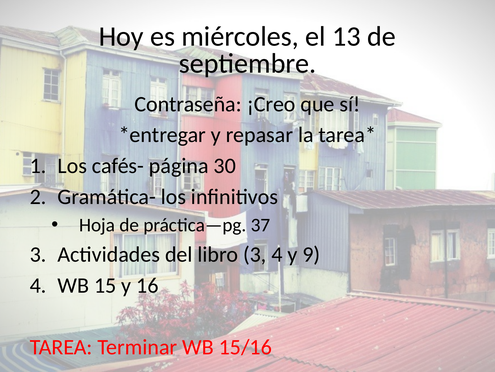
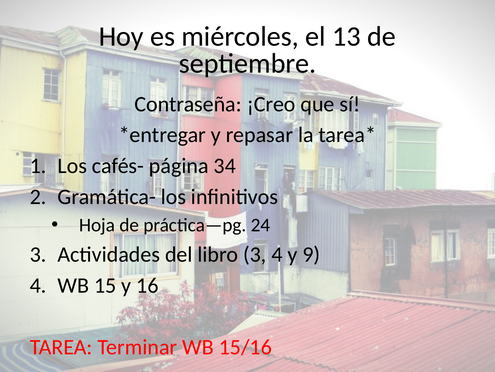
30: 30 -> 34
37: 37 -> 24
